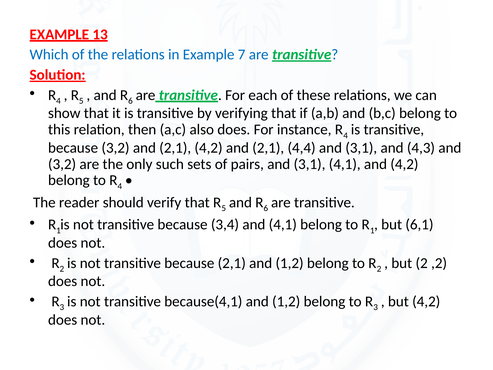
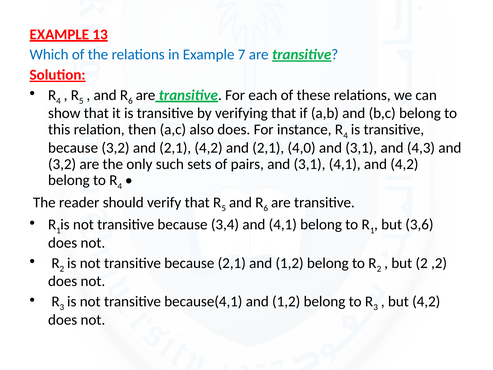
4,4: 4,4 -> 4,0
6,1: 6,1 -> 3,6
